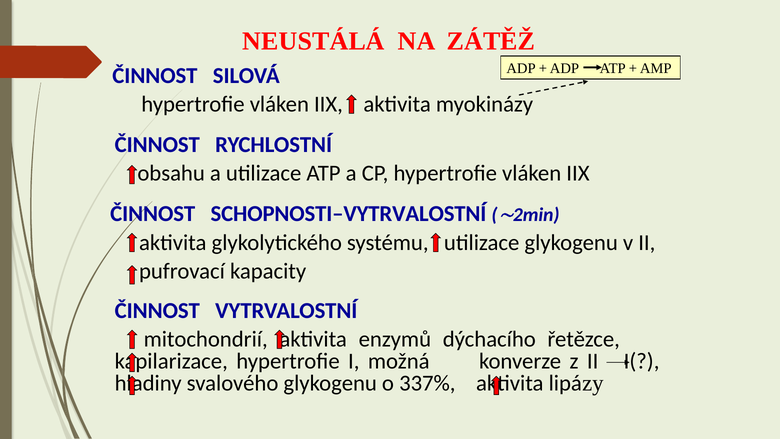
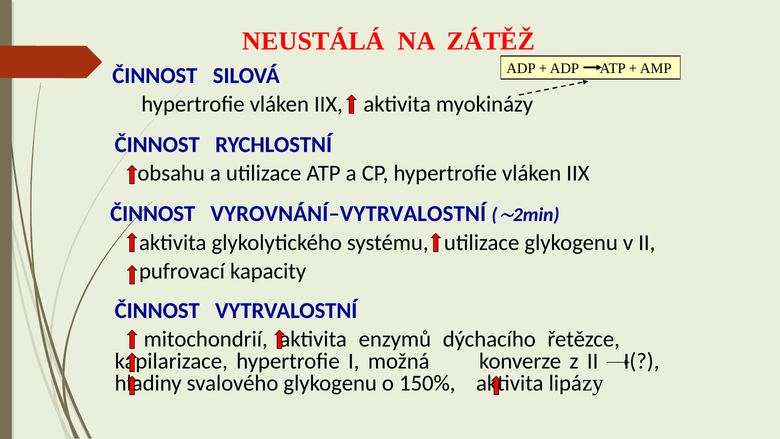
SCHOPNOSTI–VYTRVALOSTNÍ: SCHOPNOSTI–VYTRVALOSTNÍ -> VYROVNÁNÍ–VYTRVALOSTNÍ
337%: 337% -> 150%
